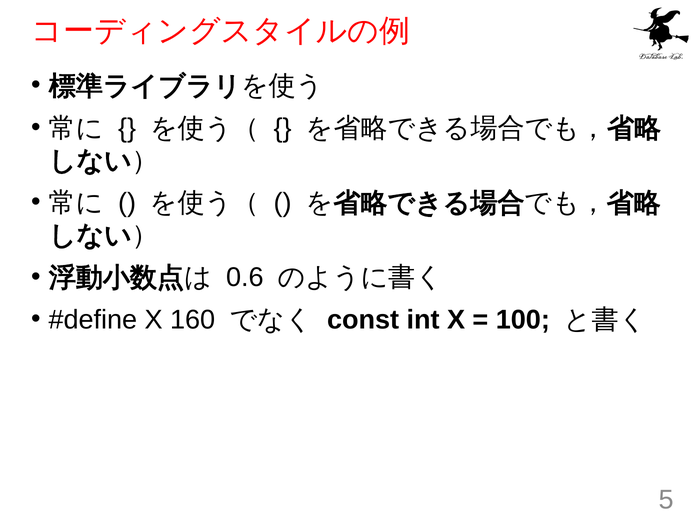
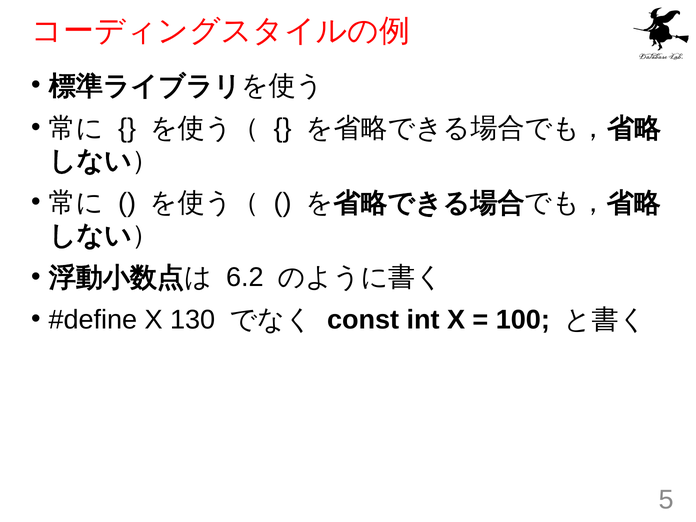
0.6: 0.6 -> 6.2
160: 160 -> 130
